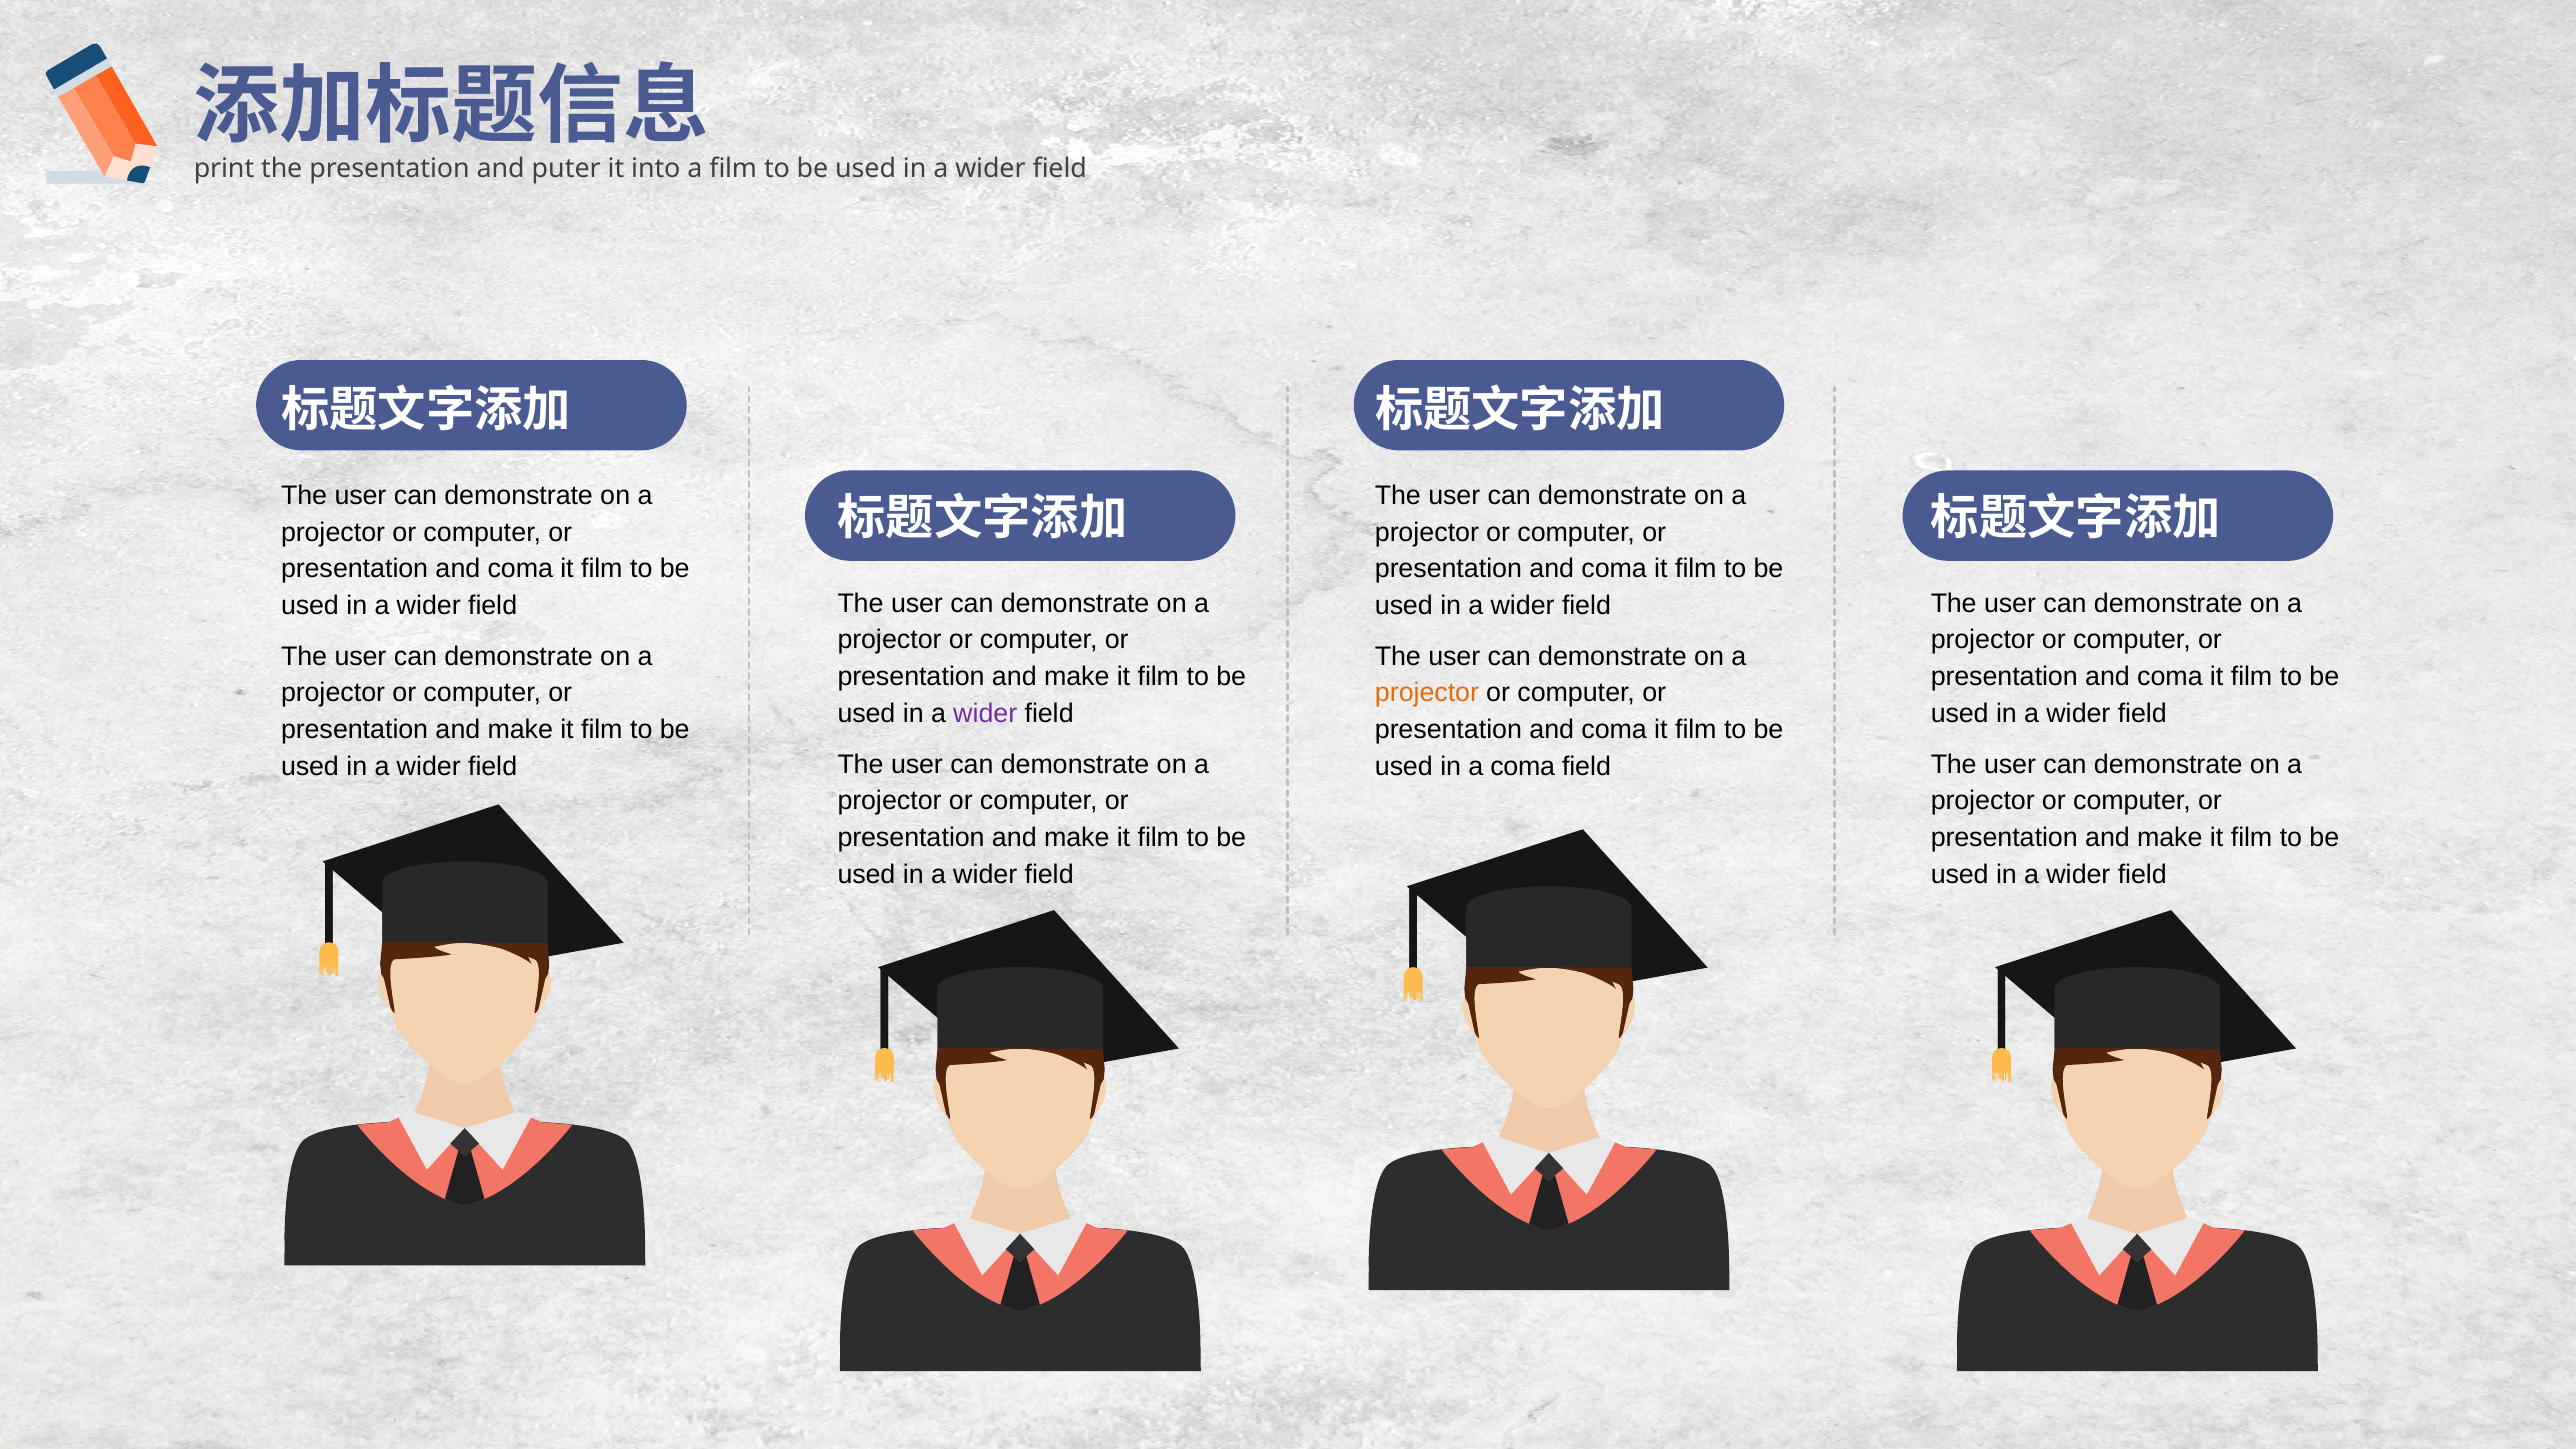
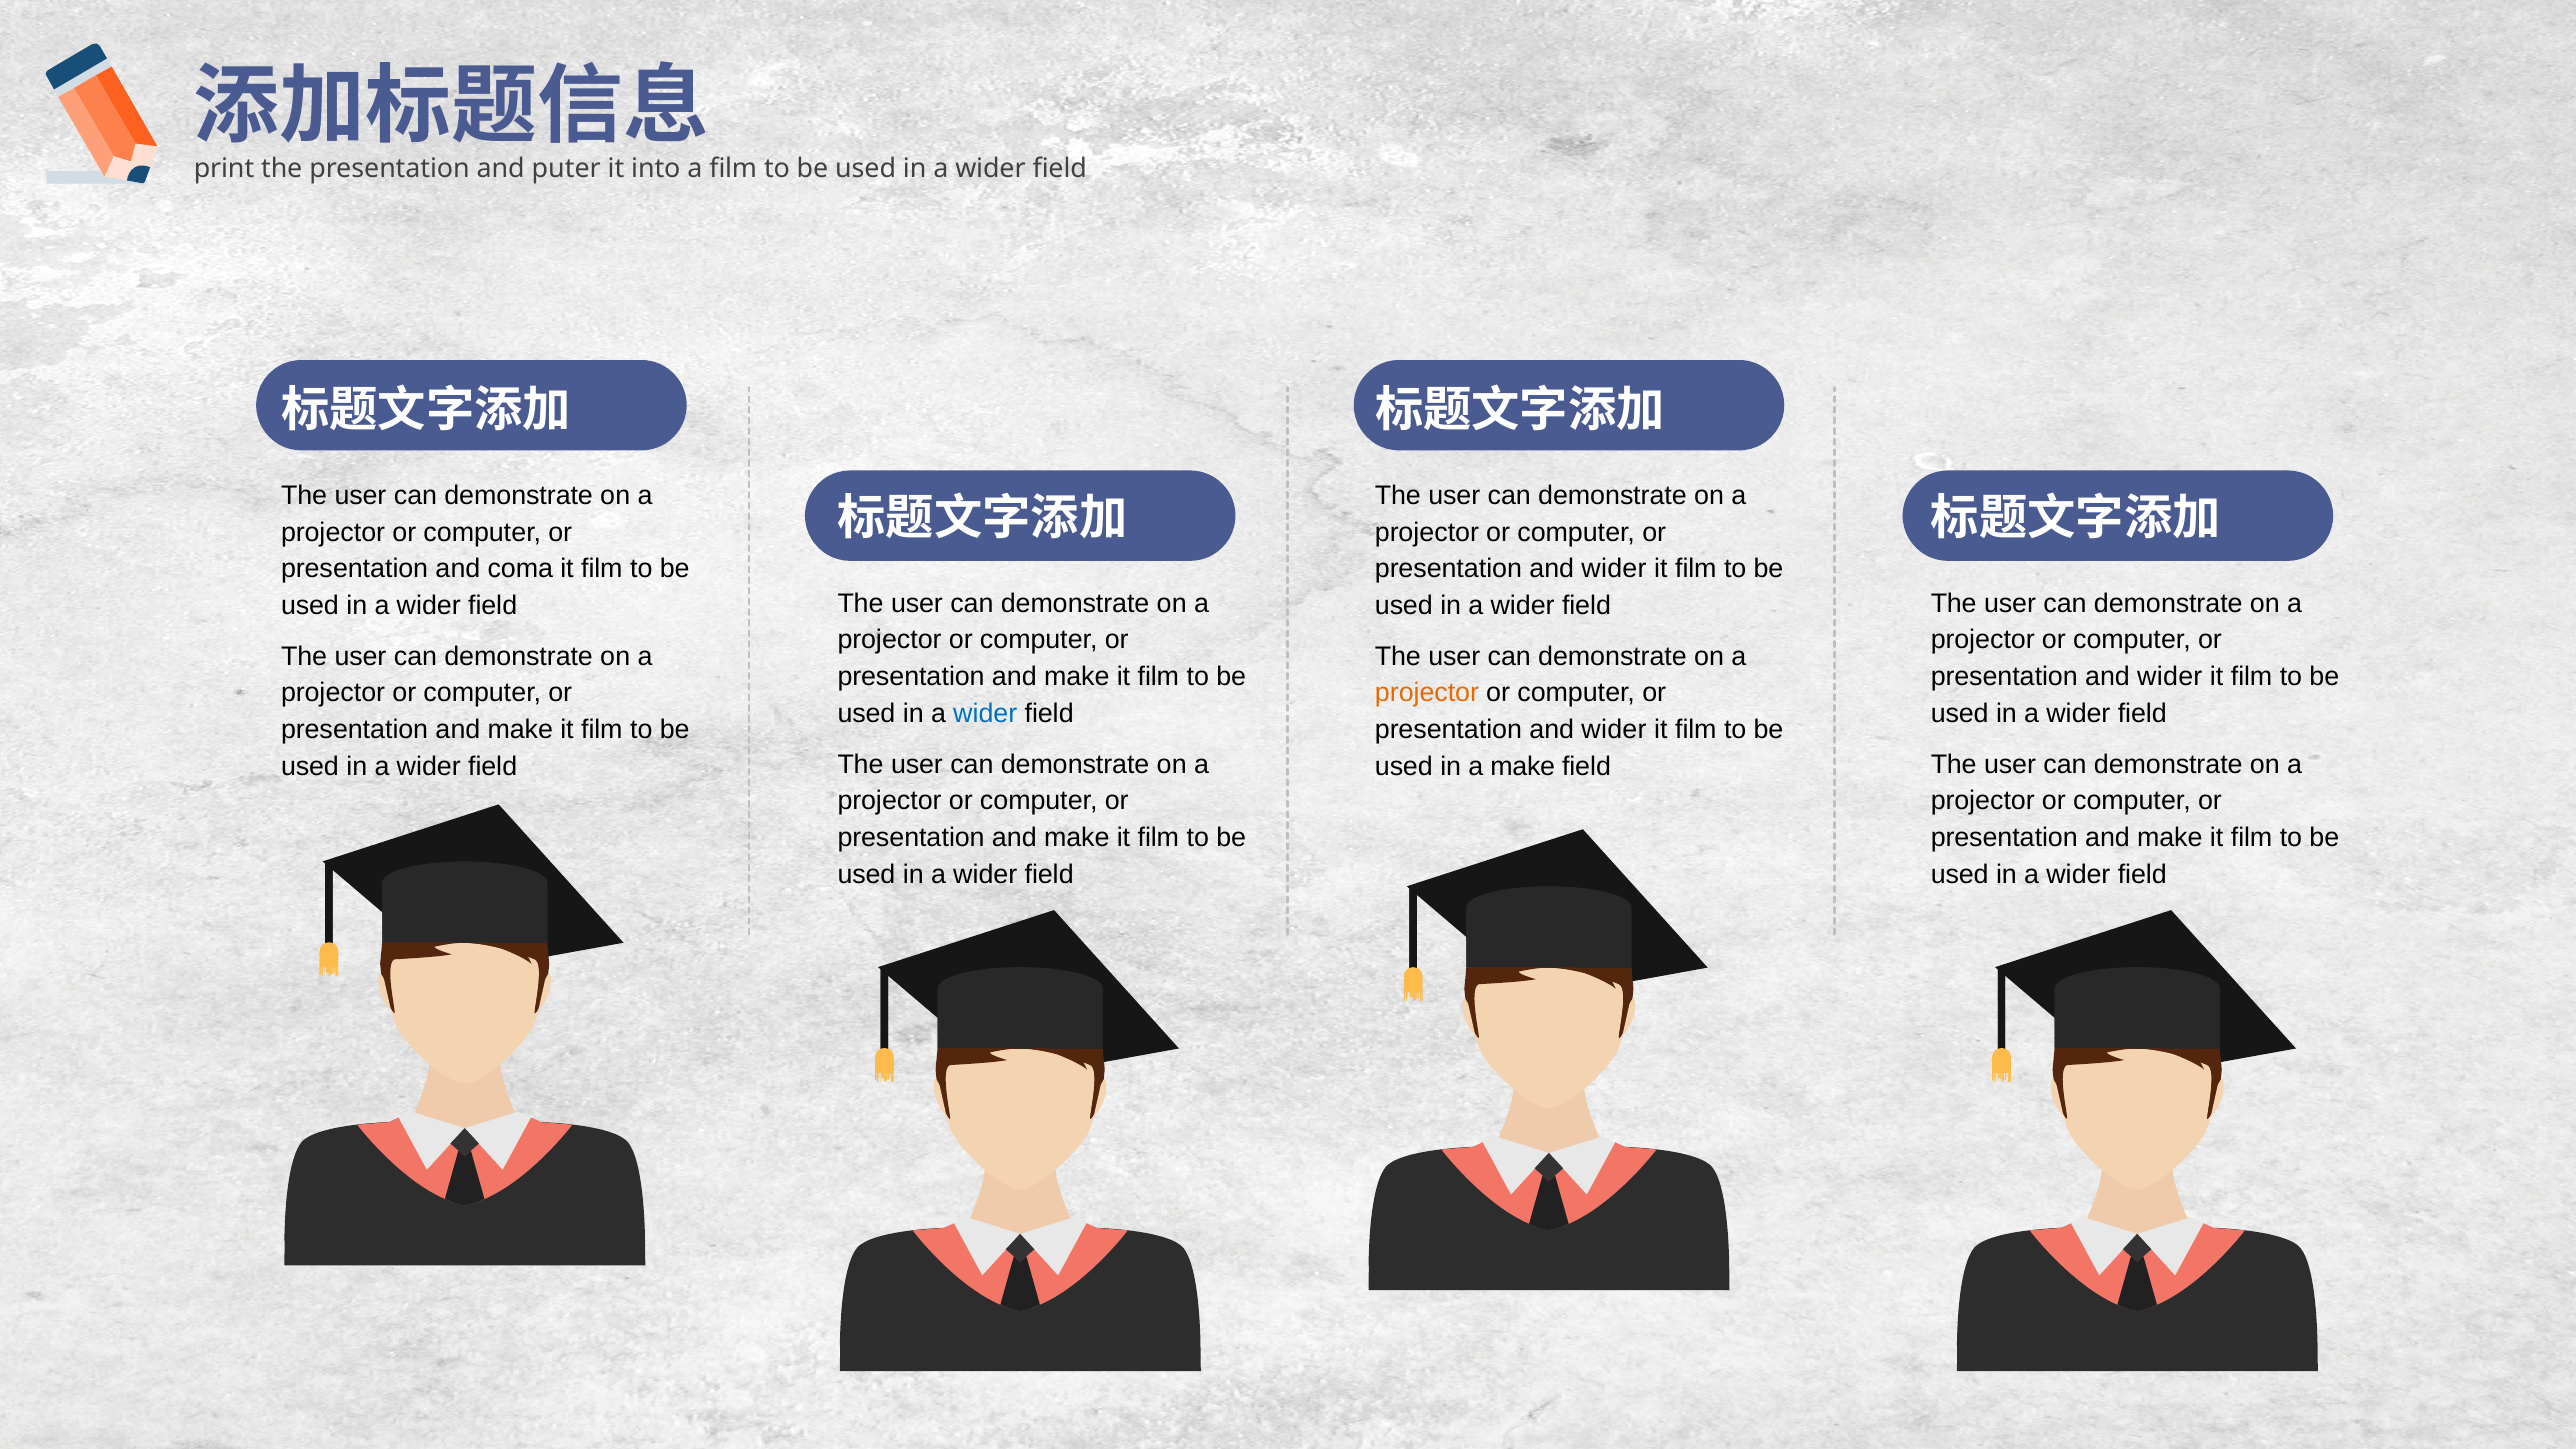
coma at (1614, 569): coma -> wider
coma at (2170, 677): coma -> wider
wider at (985, 714) colour: purple -> blue
coma at (1614, 730): coma -> wider
a coma: coma -> make
